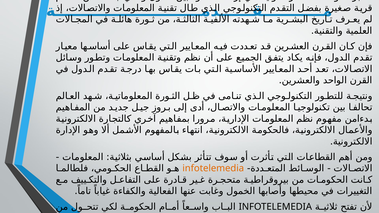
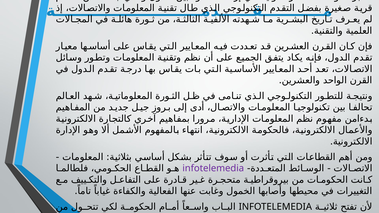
infotelemedia at (213, 169) colour: orange -> purple
